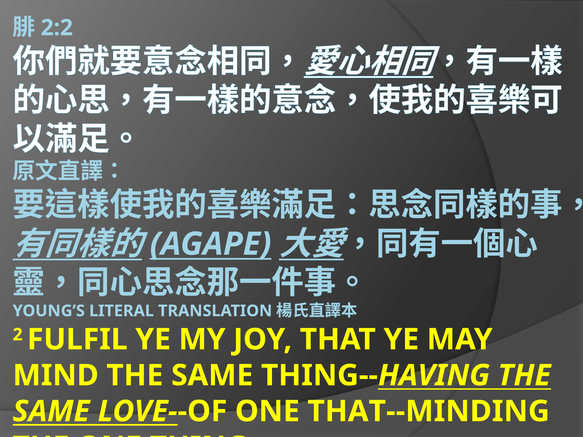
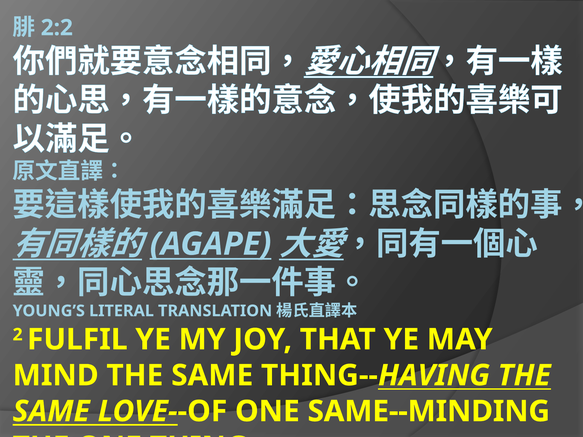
THAT--MINDING: THAT--MINDING -> SAME--MINDING
